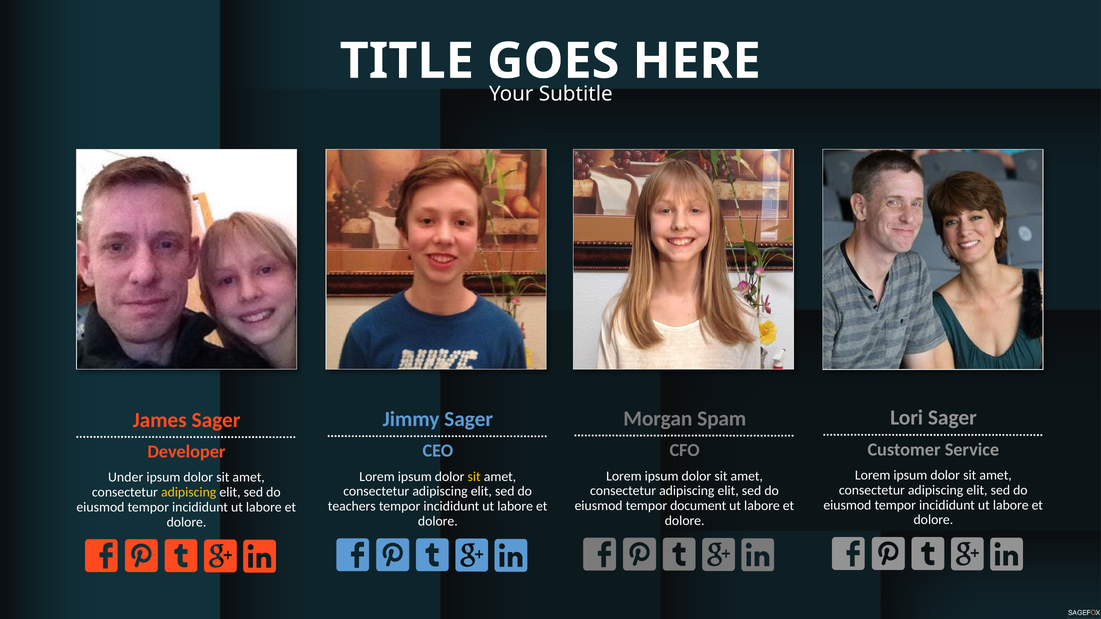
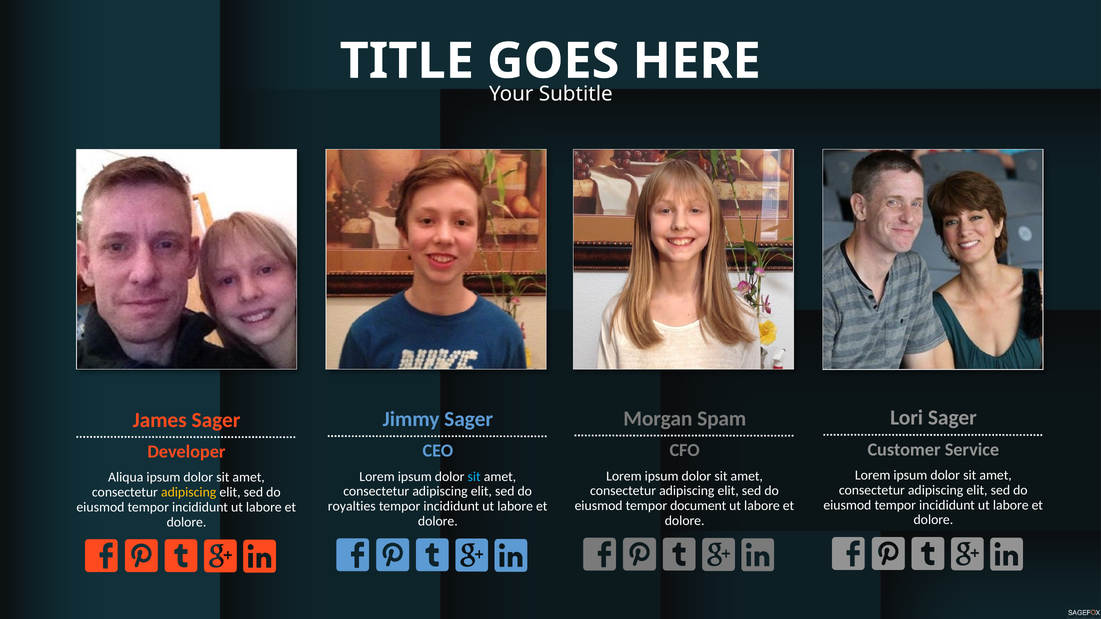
sit at (474, 477) colour: yellow -> light blue
Under: Under -> Aliqua
teachers: teachers -> royalties
